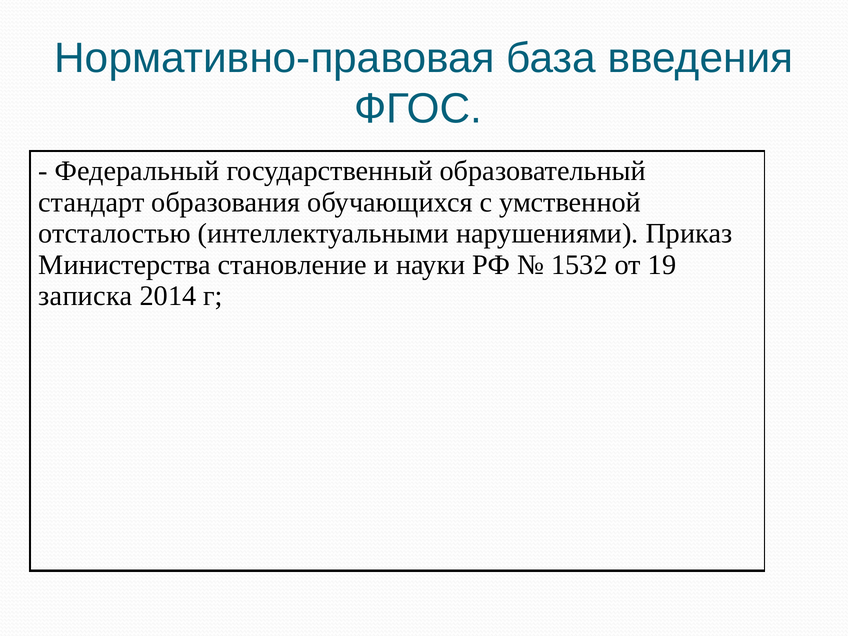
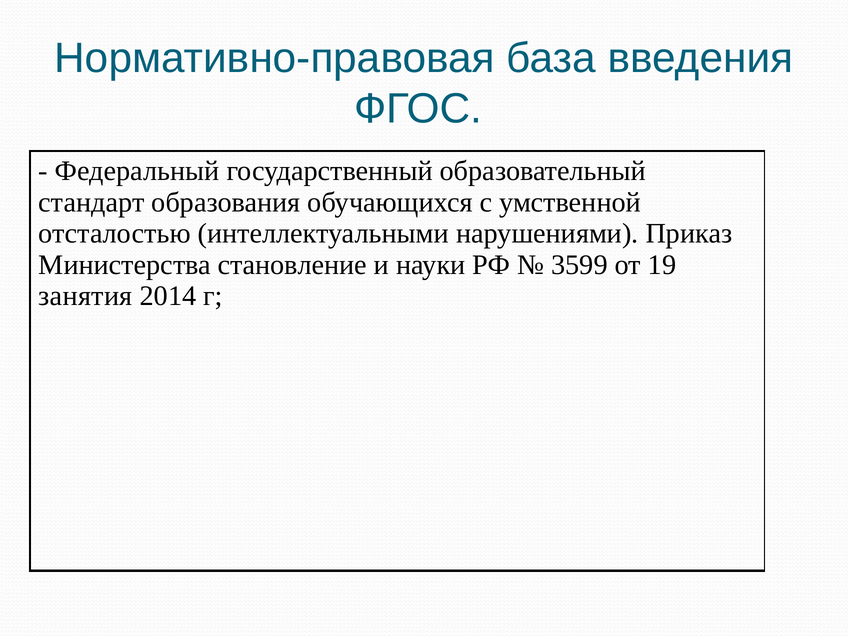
1532: 1532 -> 3599
записка: записка -> занятия
